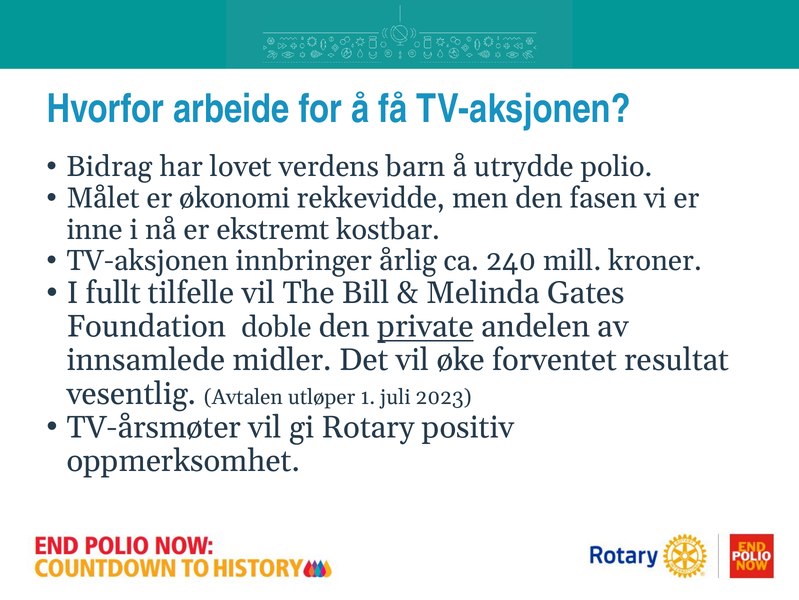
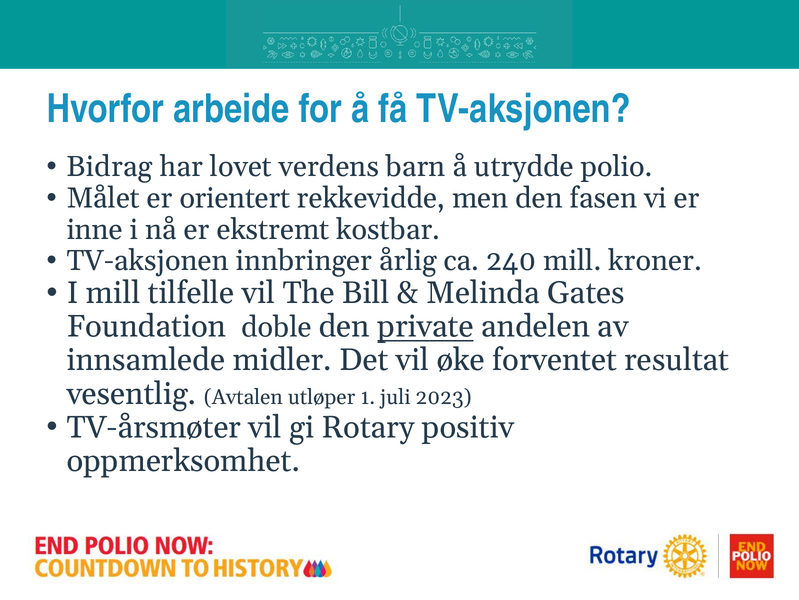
økonomi: økonomi -> orientert
I fullt: fullt -> mill
